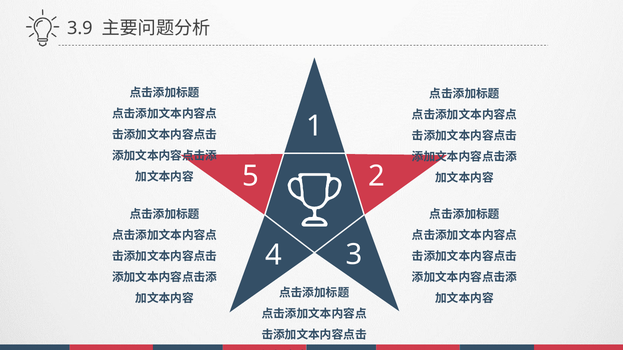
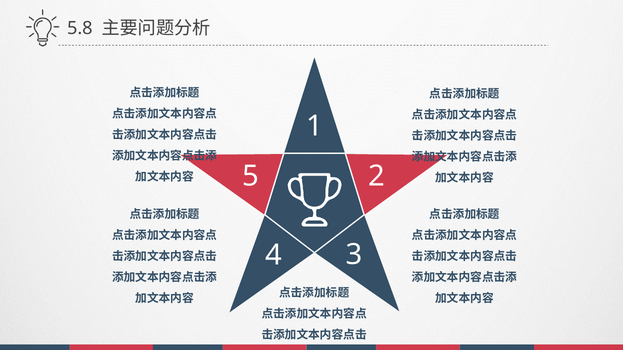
3.9: 3.9 -> 5.8
